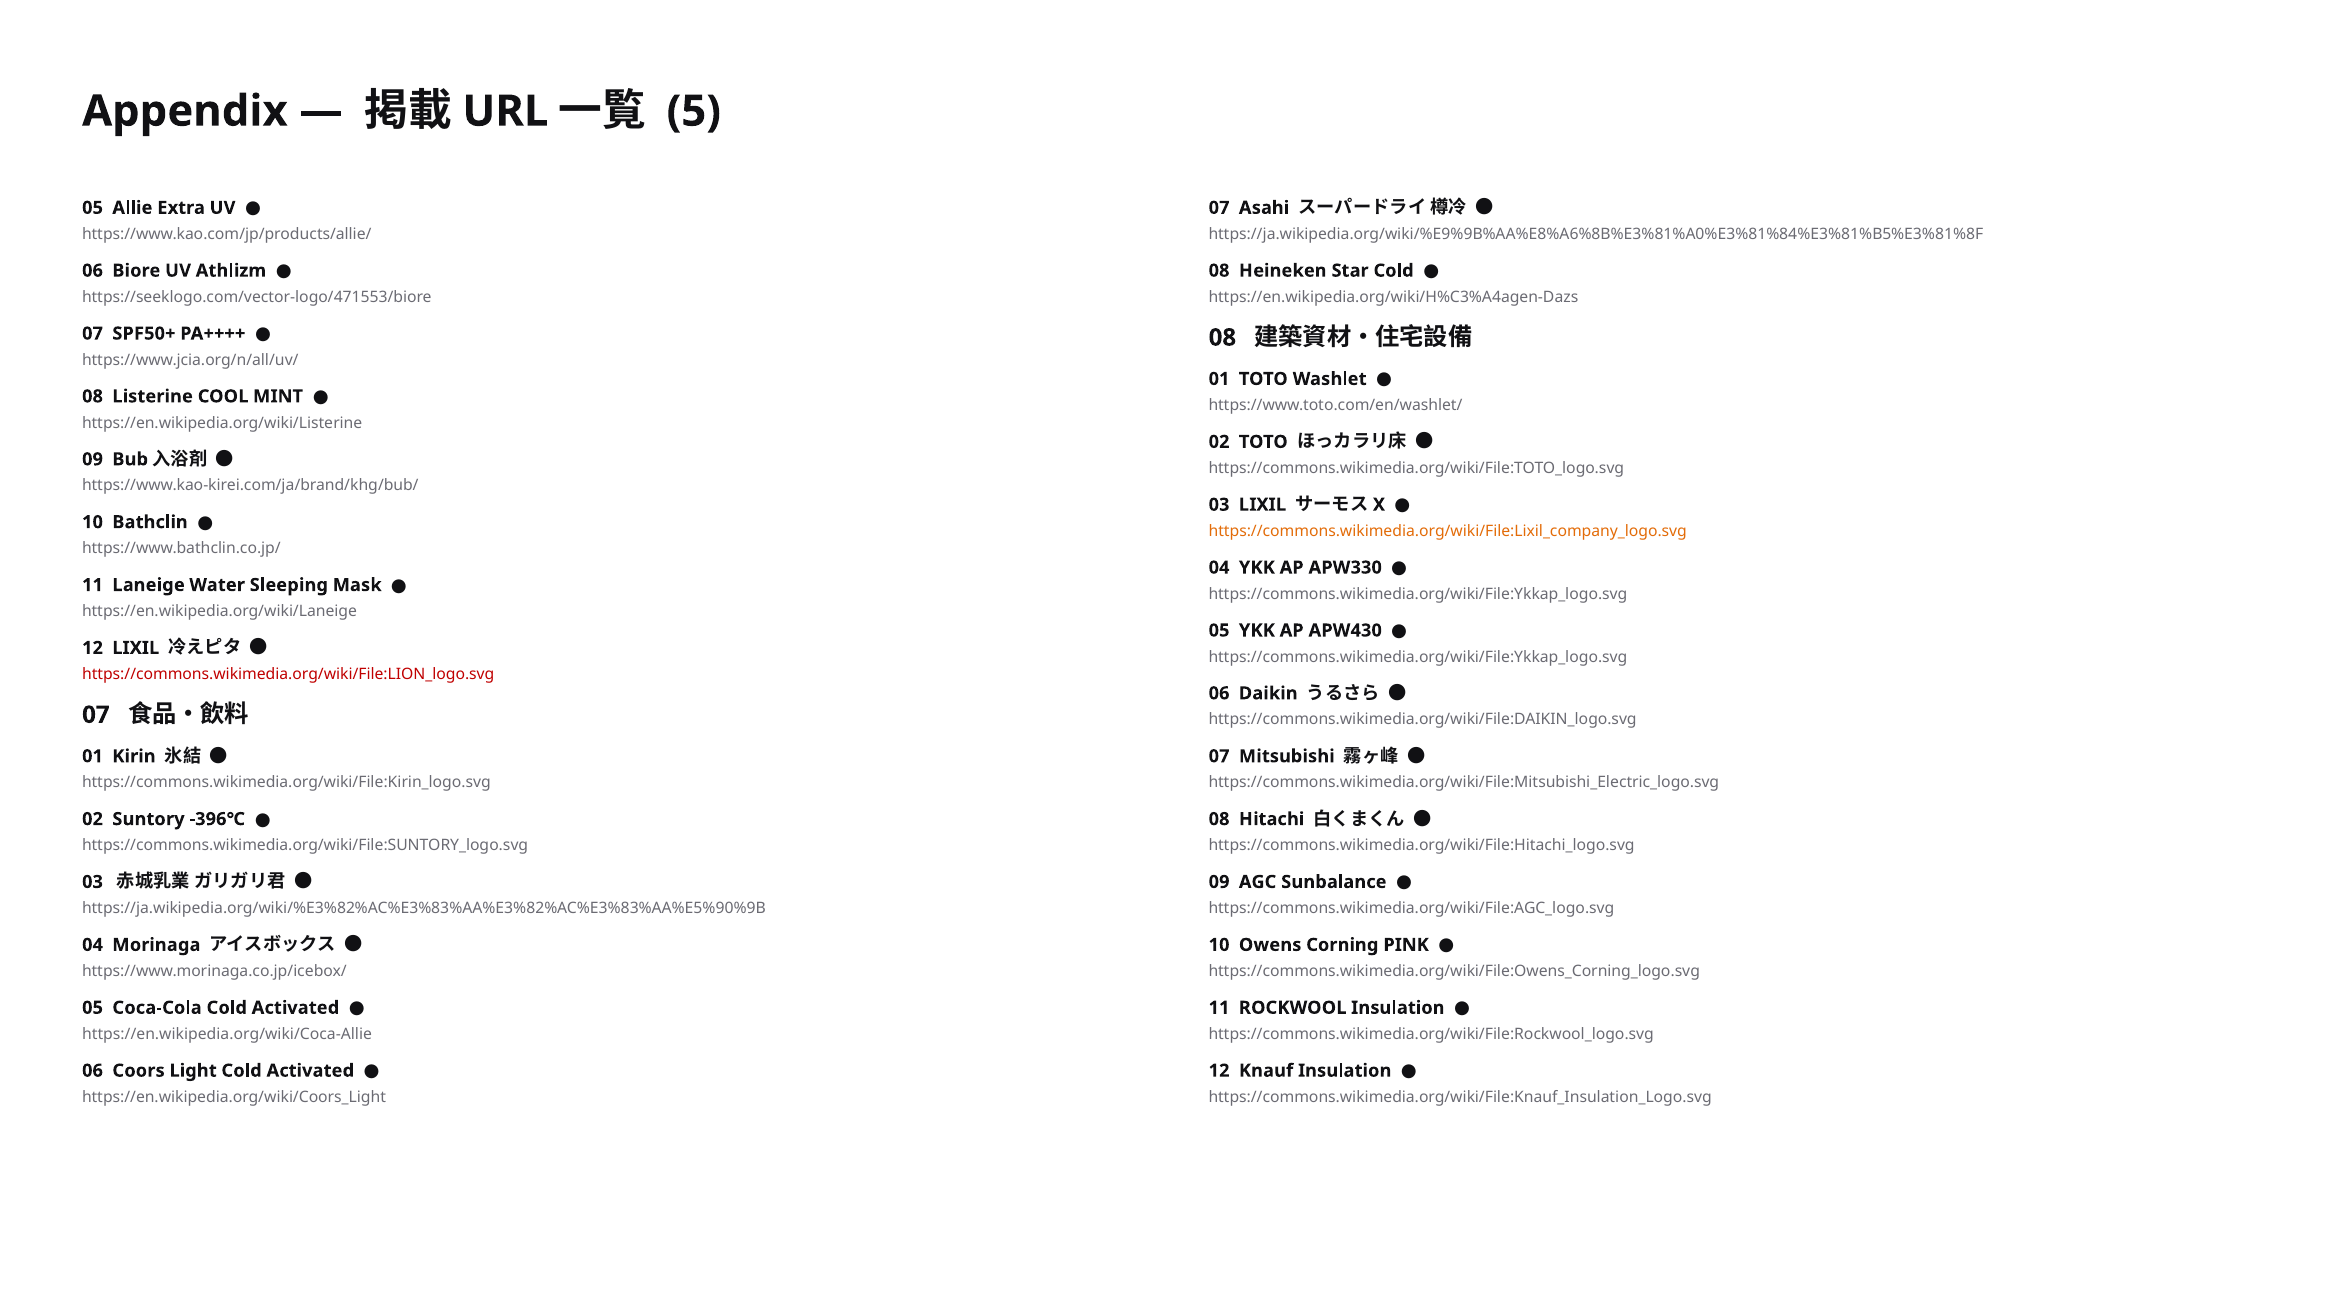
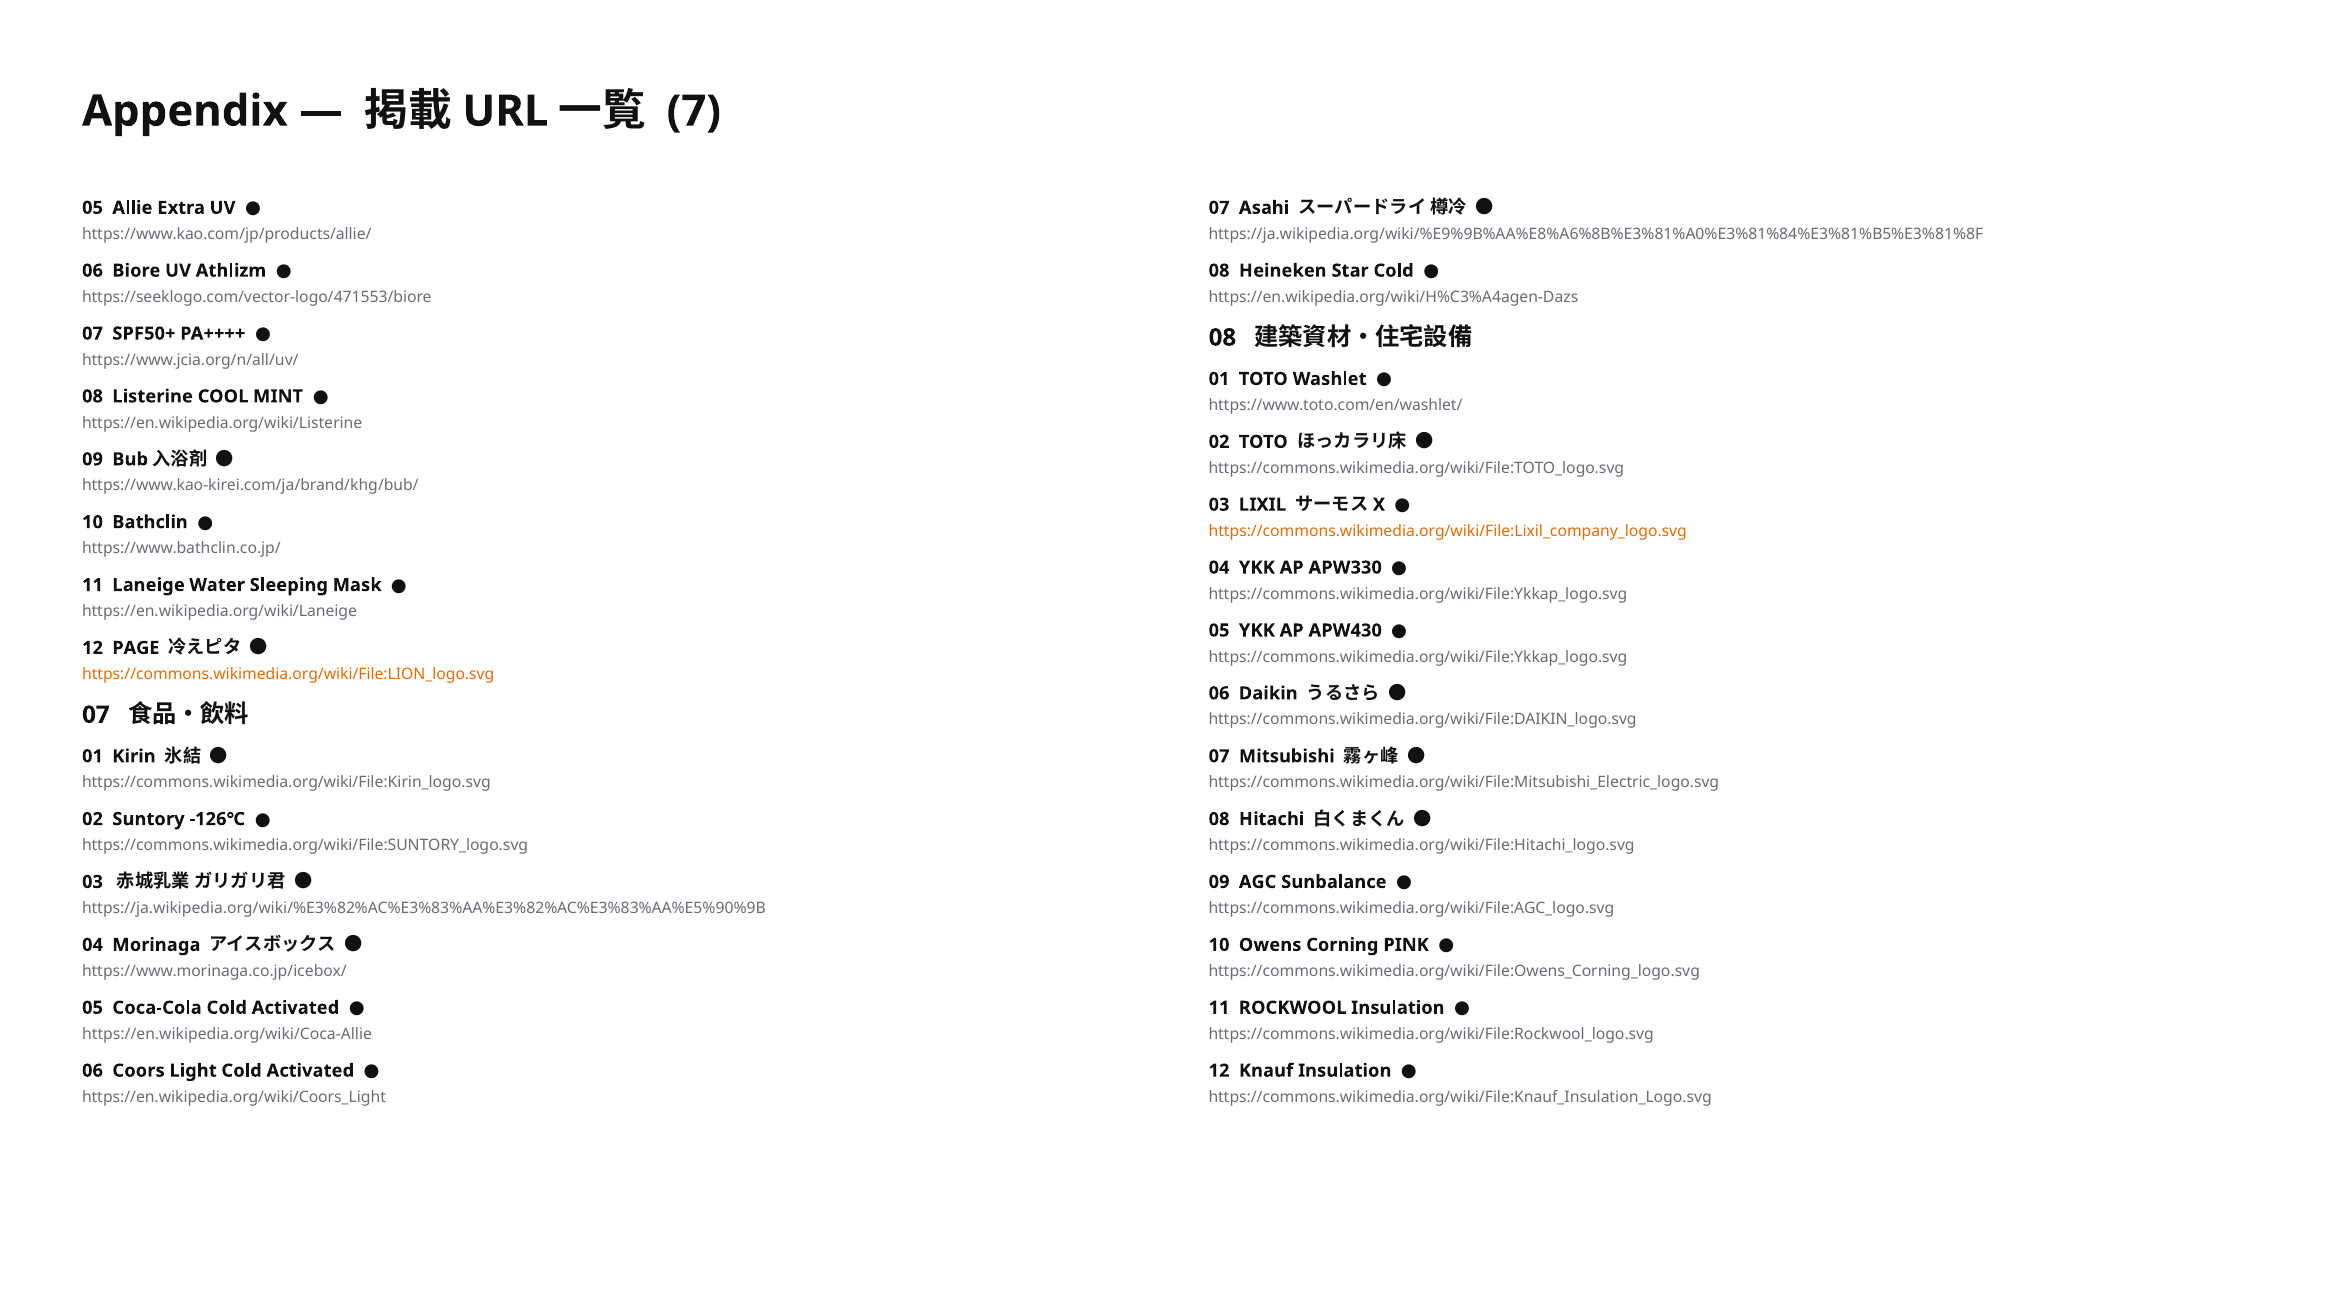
5: 5 -> 7
12 LIXIL: LIXIL -> PAGE
https://commons.wikimedia.org/wiki/File:LION_logo.svg colour: red -> orange
-396℃: -396℃ -> -126℃
